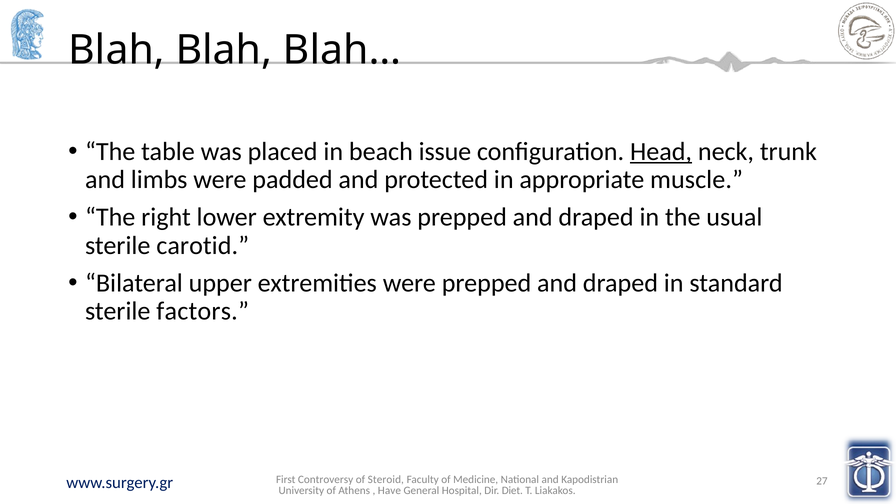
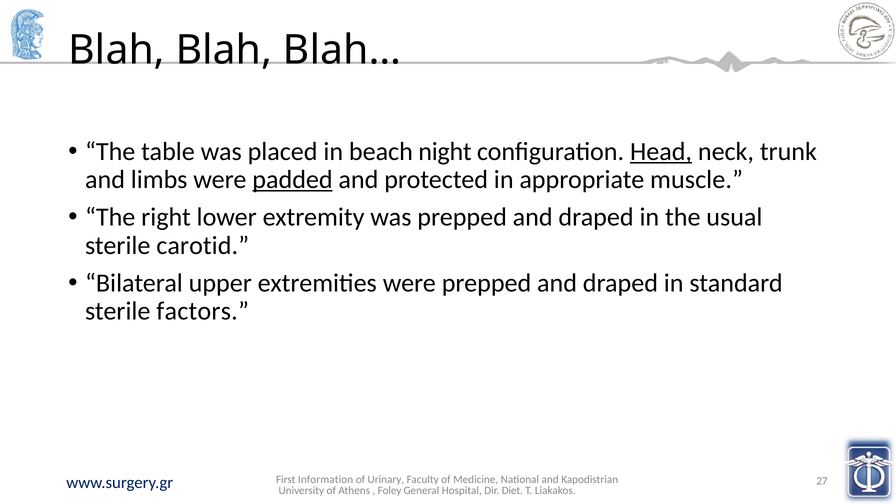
issue: issue -> night
padded underline: none -> present
Controversy: Controversy -> Information
Steroid: Steroid -> Urinary
Have: Have -> Foley
